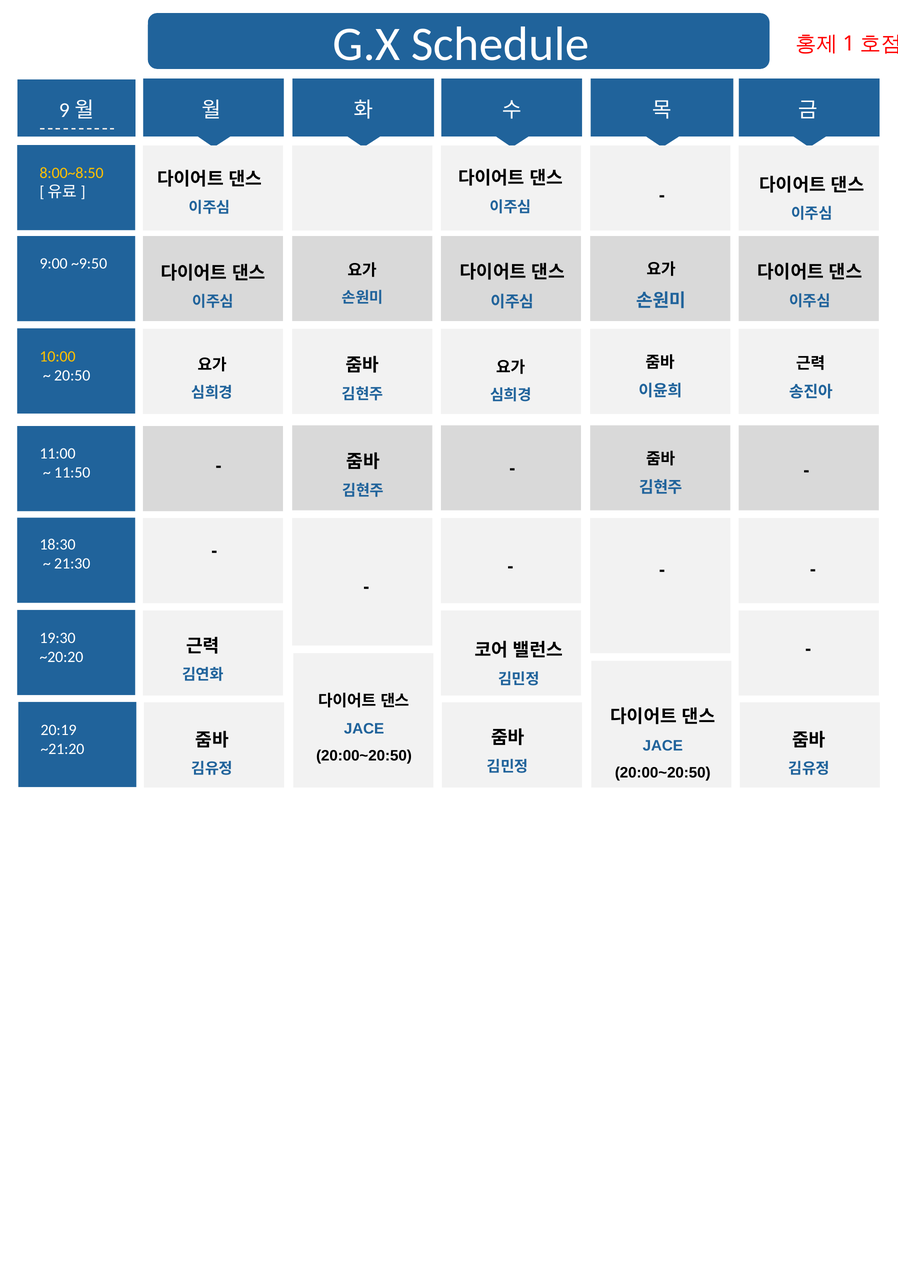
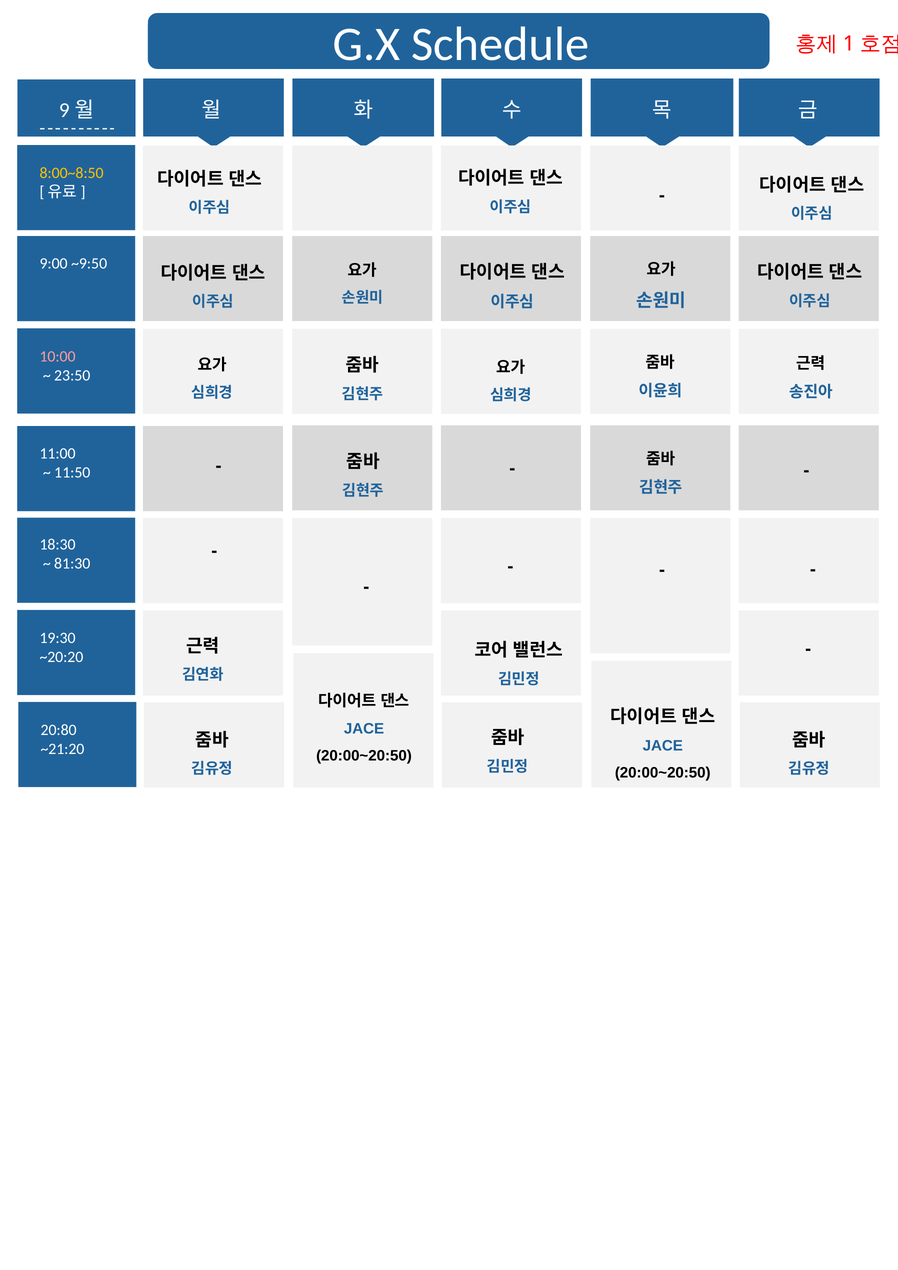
10:00 colour: yellow -> pink
20:50: 20:50 -> 23:50
21:30: 21:30 -> 81:30
20:19: 20:19 -> 20:80
